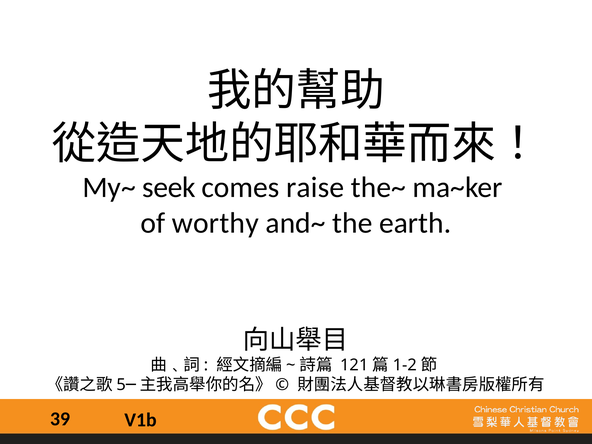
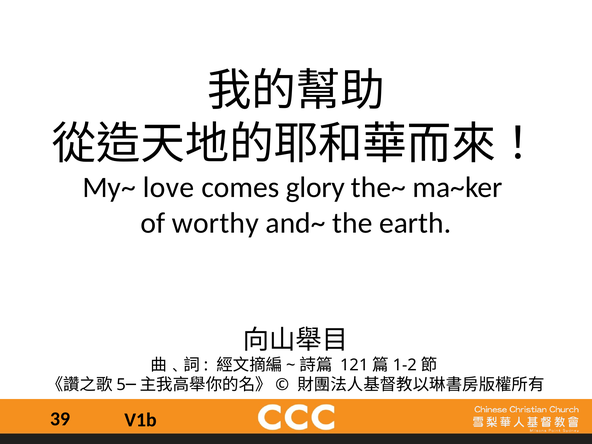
seek: seek -> love
raise: raise -> glory
